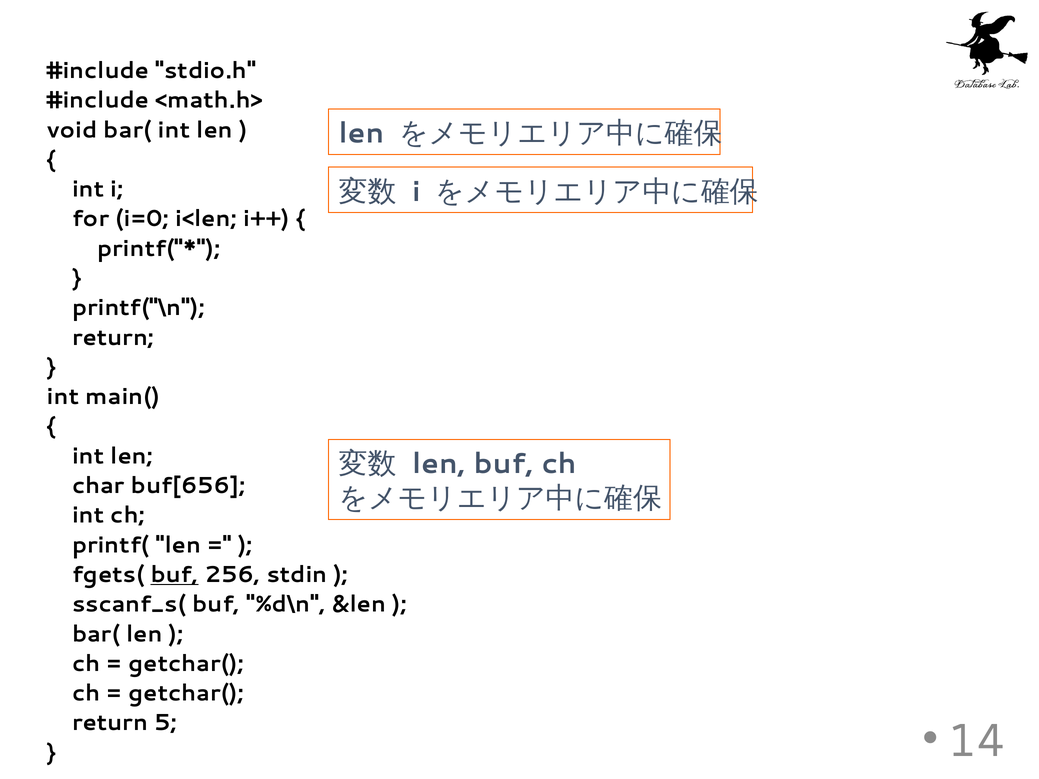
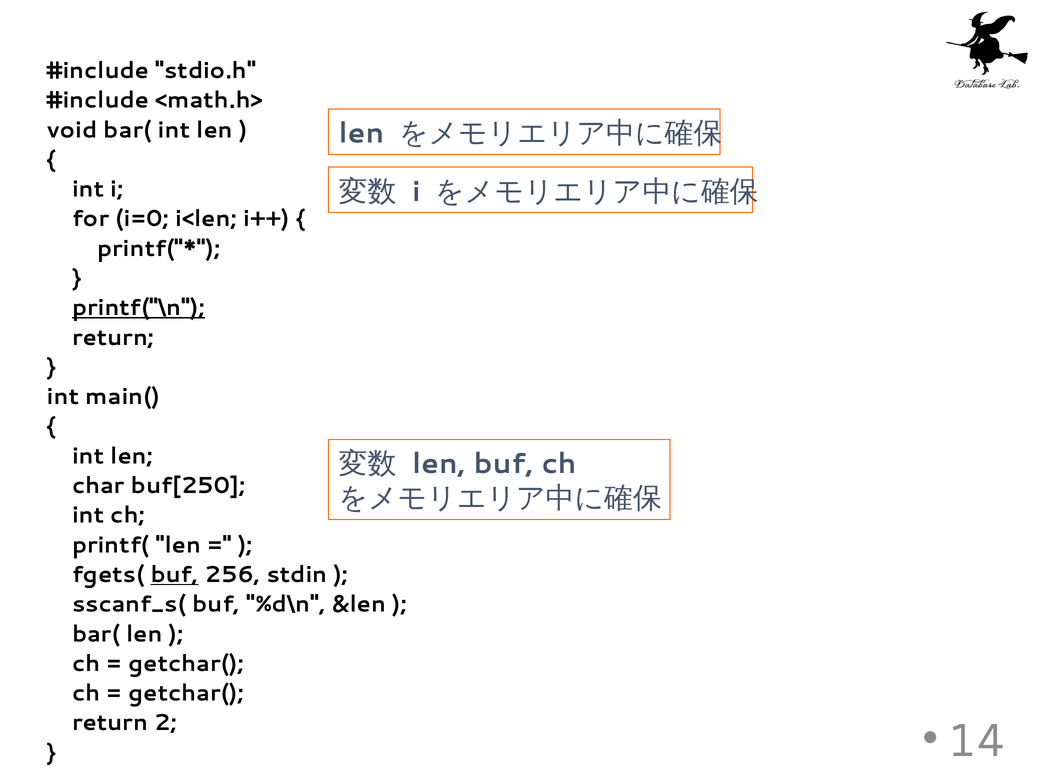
printf("\n underline: none -> present
buf[656: buf[656 -> buf[250
5: 5 -> 2
